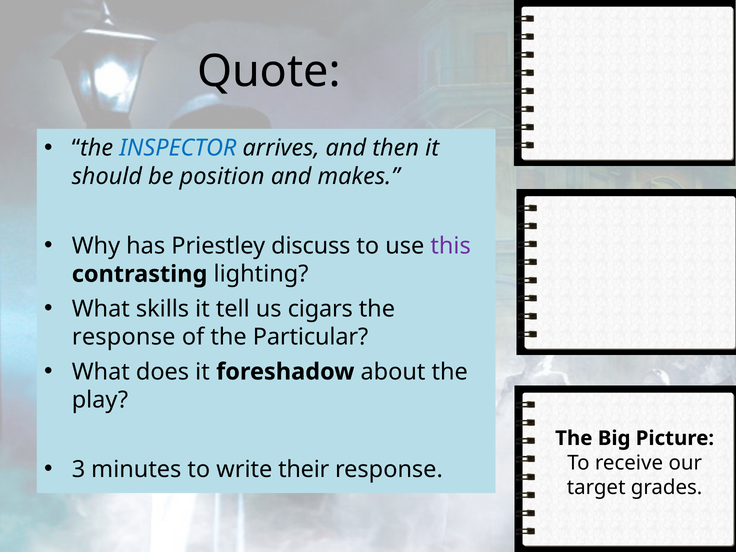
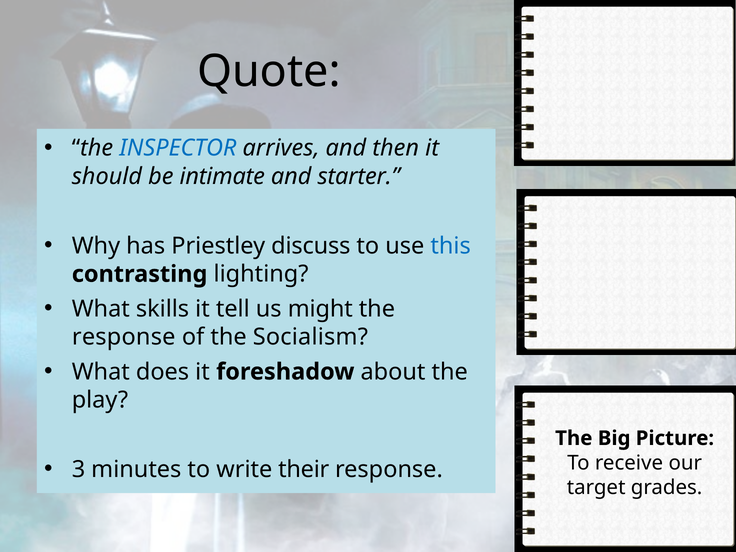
position: position -> intimate
makes: makes -> starter
this colour: purple -> blue
cigars: cigars -> might
Particular: Particular -> Socialism
